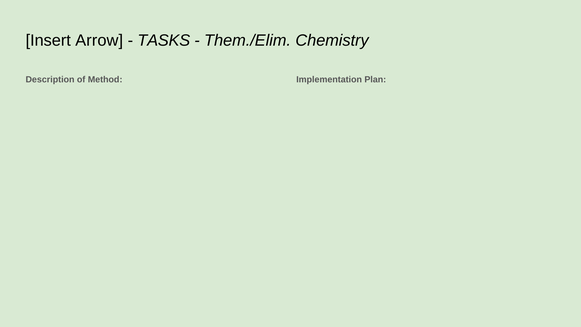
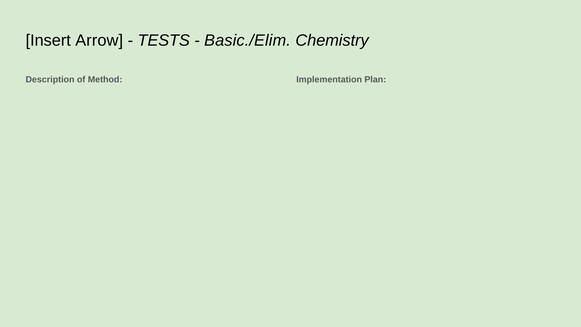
TASKS: TASKS -> TESTS
Them./Elim: Them./Elim -> Basic./Elim
